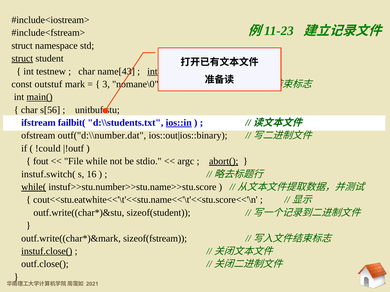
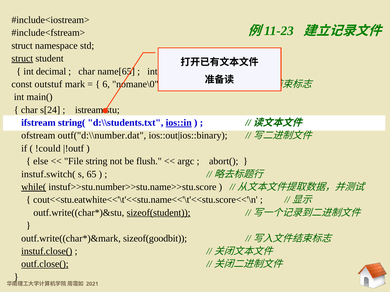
testnew: testnew -> decimal
name[43: name[43 -> name[65
int at (152, 71) underline: present -> none
3: 3 -> 6
main( underline: present -> none
s[56: s[56 -> s[24
unitbuf: unitbuf -> istream
failbit(: failbit( -> string(
fout: fout -> else
while: while -> string
stdio: stdio -> flush
abort( underline: present -> none
16: 16 -> 65
sizeof(student underline: none -> present
sizeof(fstream: sizeof(fstream -> sizeof(goodbit
outf.close( underline: none -> present
